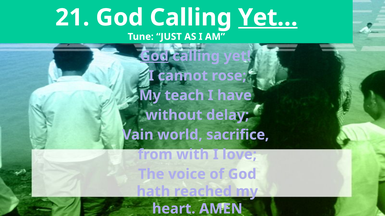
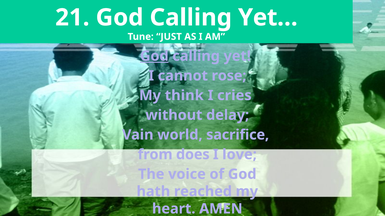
Yet… underline: present -> none
teach: teach -> think
have: have -> cries
with: with -> does
